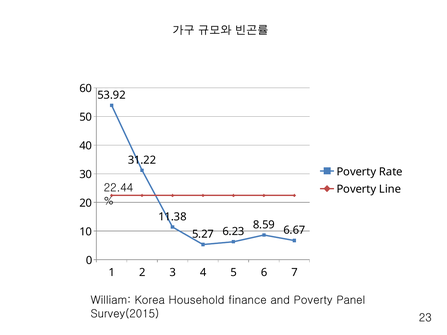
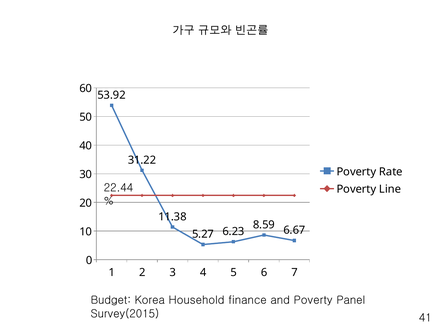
William: William -> Budget
23: 23 -> 41
